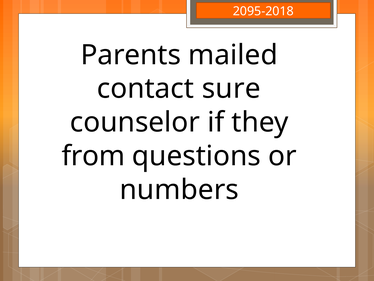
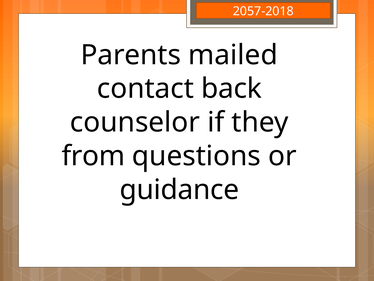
2095-2018: 2095-2018 -> 2057-2018
sure: sure -> back
numbers: numbers -> guidance
